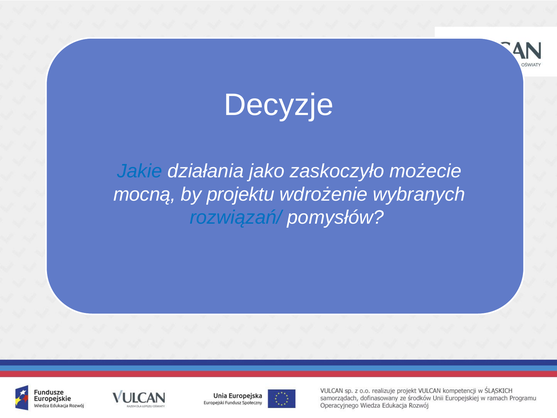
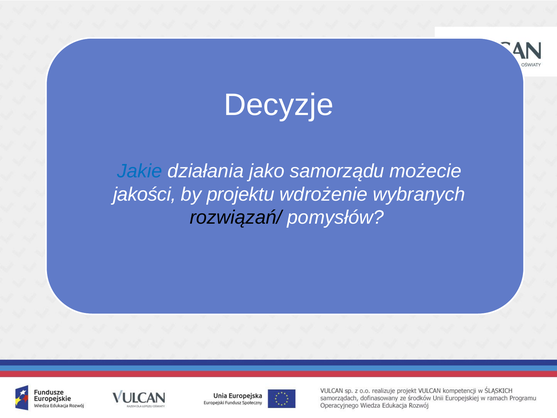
zaskoczyło: zaskoczyło -> samorządu
mocną: mocną -> jakości
rozwiązań/ colour: blue -> black
